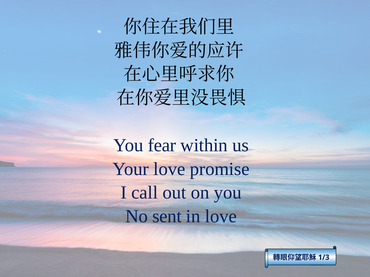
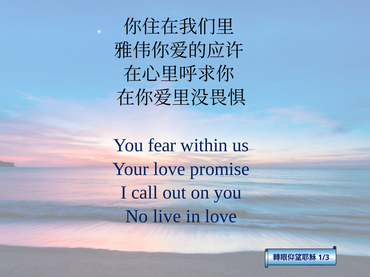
sent: sent -> live
